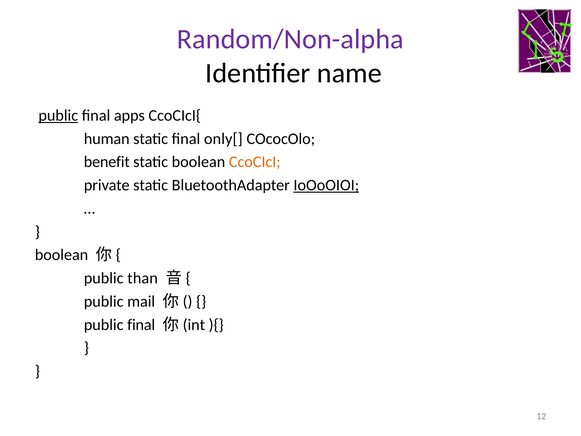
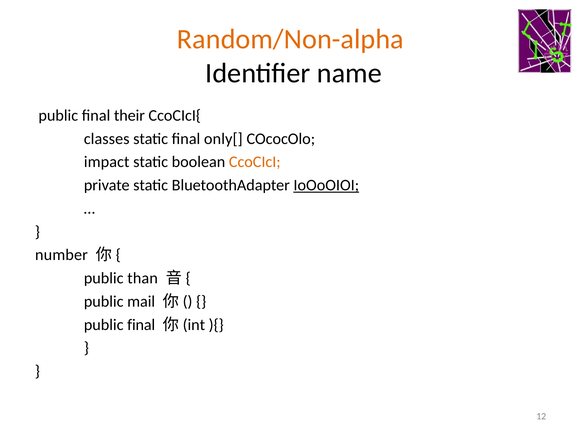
Random/Non-alpha colour: purple -> orange
public at (58, 115) underline: present -> none
apps: apps -> their
human: human -> classes
benefit: benefit -> impact
boolean at (62, 255): boolean -> number
